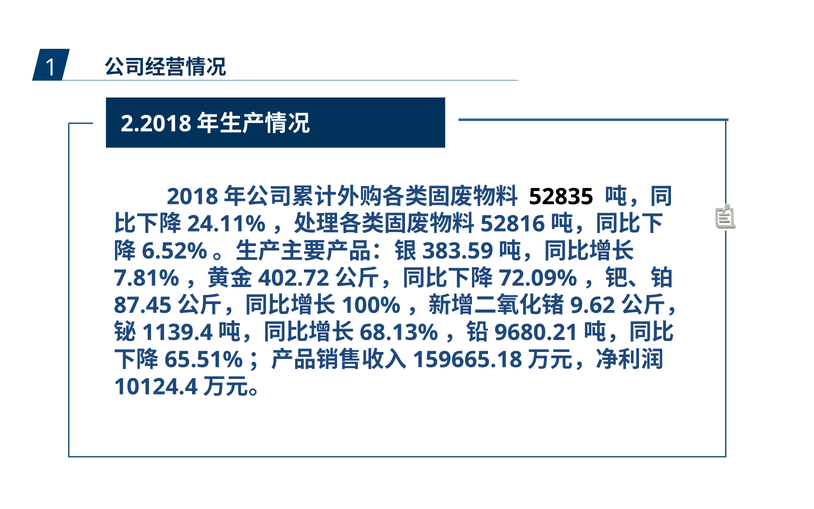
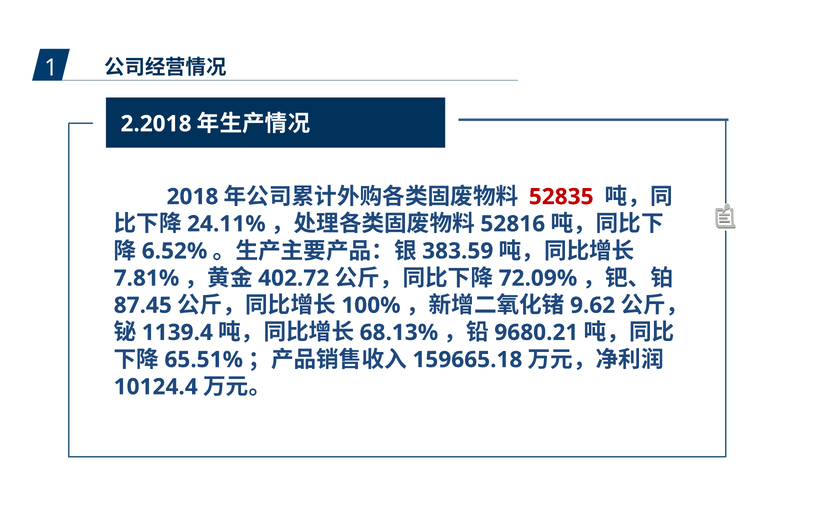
52835 colour: black -> red
